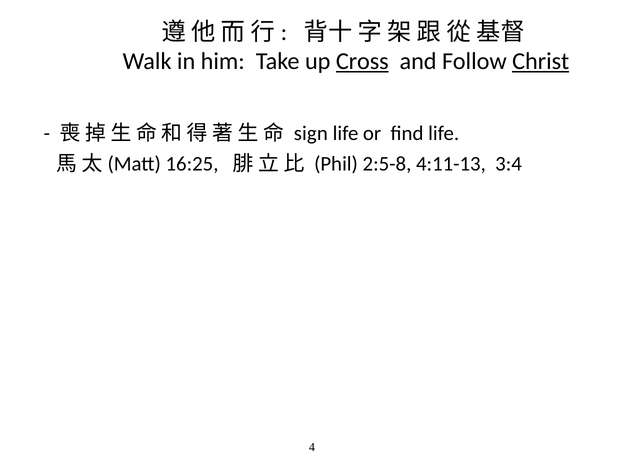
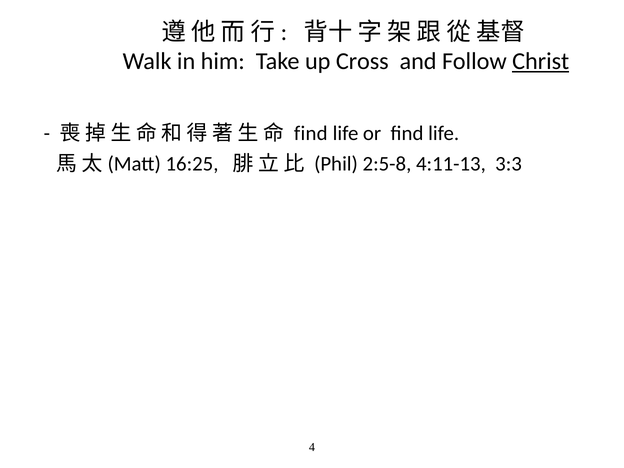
Cross underline: present -> none
sign at (311, 133): sign -> find
3:4: 3:4 -> 3:3
